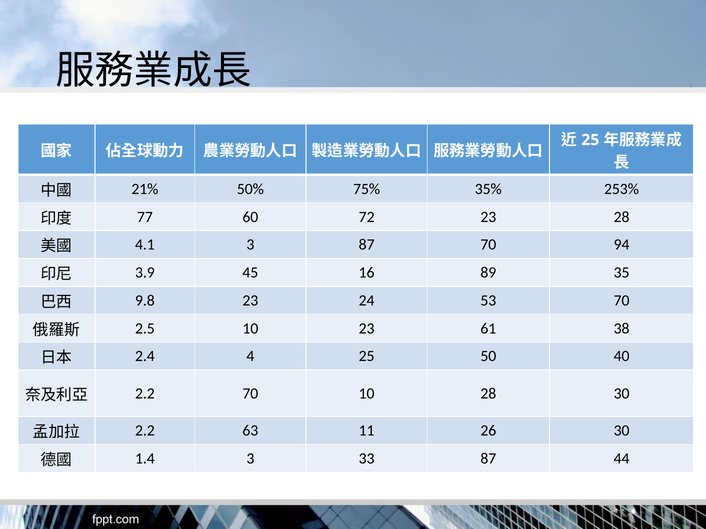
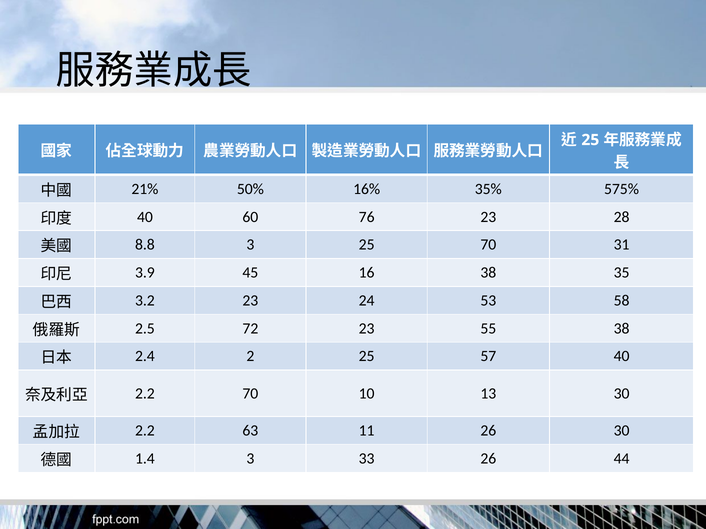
75%: 75% -> 16%
253%: 253% -> 575%
77 at (145, 217): 77 -> 40
72: 72 -> 76
4.1: 4.1 -> 8.8
3 87: 87 -> 25
94: 94 -> 31
16 89: 89 -> 38
9.8: 9.8 -> 3.2
53 70: 70 -> 58
2.5 10: 10 -> 72
61: 61 -> 55
4: 4 -> 2
50: 50 -> 57
10 28: 28 -> 13
33 87: 87 -> 26
